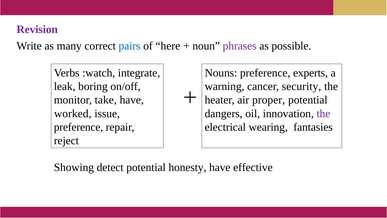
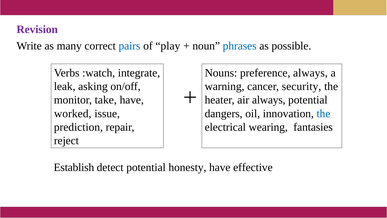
here: here -> play
phrases colour: purple -> blue
preference experts: experts -> always
boring: boring -> asking
air proper: proper -> always
the at (323, 113) colour: purple -> blue
preference at (78, 127): preference -> prediction
Showing: Showing -> Establish
